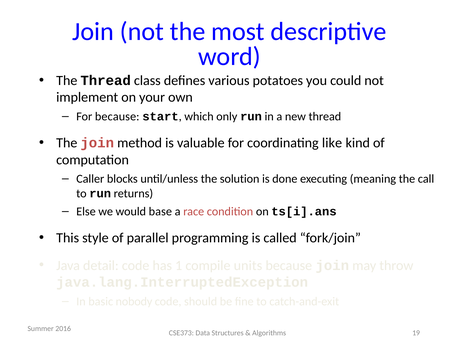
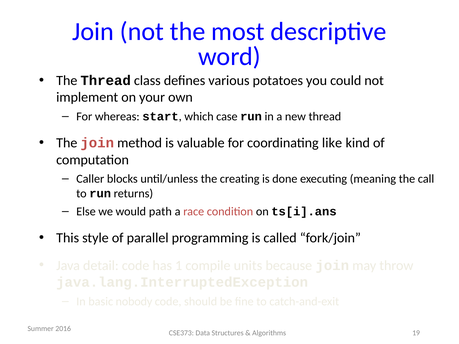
For because: because -> whereas
only: only -> case
solution: solution -> creating
base: base -> path
